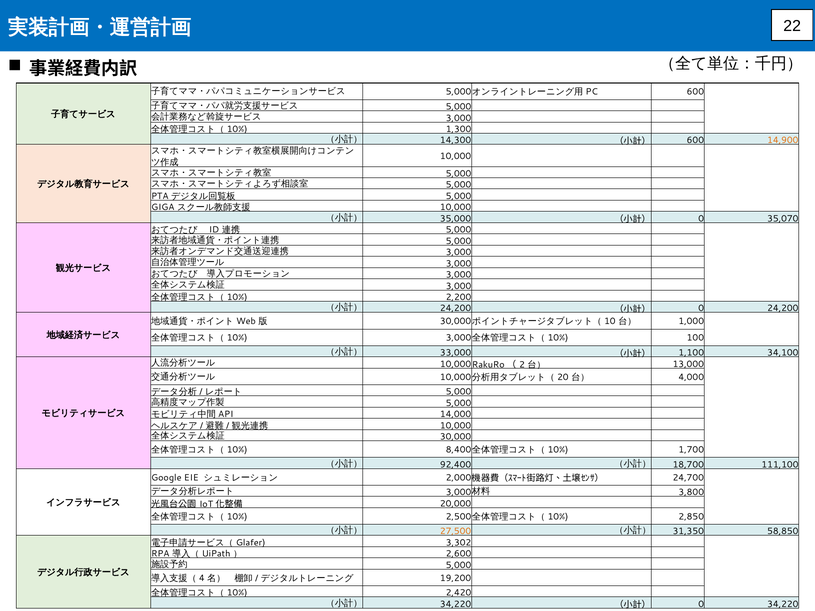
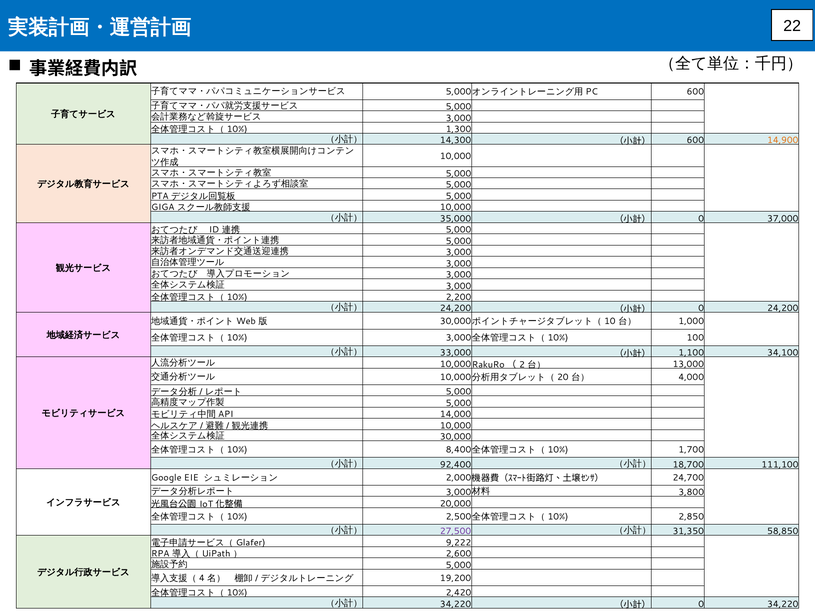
35,070: 35,070 -> 37,000
27,500 colour: orange -> purple
3,302: 3,302 -> 9,222
